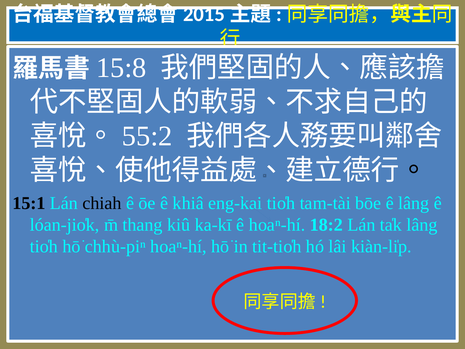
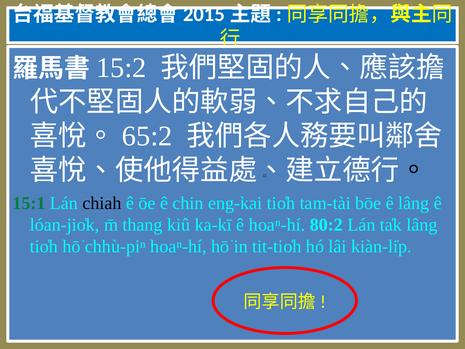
15:8: 15:8 -> 15:2
55:2: 55:2 -> 65:2
15:1 colour: black -> green
khiâ: khiâ -> chin
18:2: 18:2 -> 80:2
